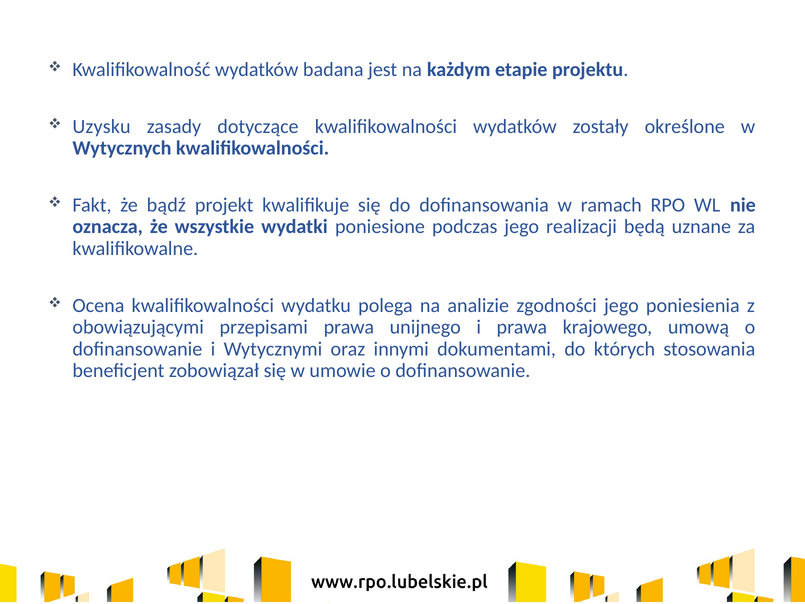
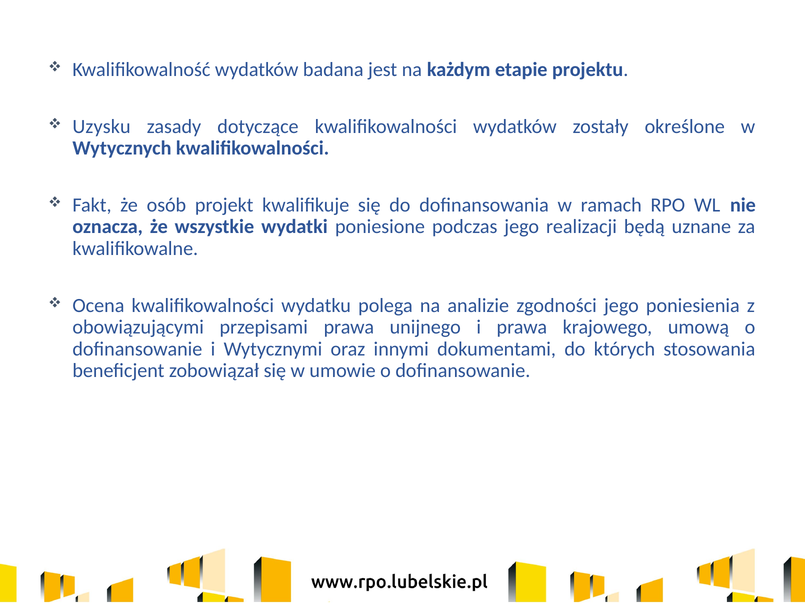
bądź: bądź -> osób
